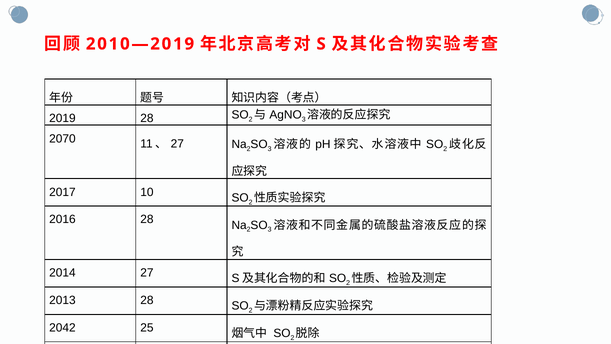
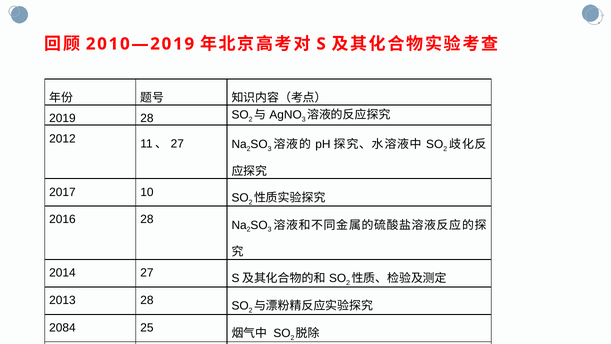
2070: 2070 -> 2012
2042: 2042 -> 2084
